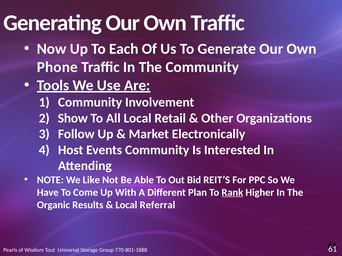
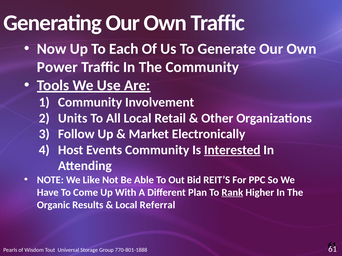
Phone: Phone -> Power
Show: Show -> Units
Interested underline: none -> present
